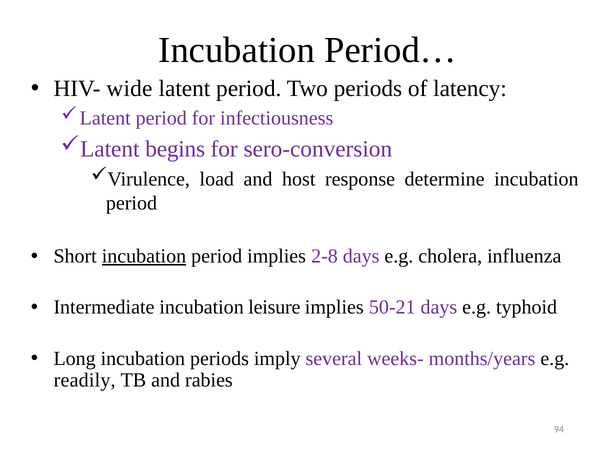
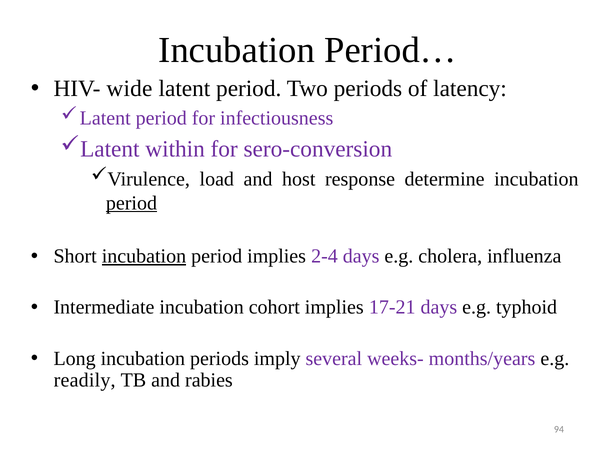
begins: begins -> within
period at (131, 203) underline: none -> present
2-8: 2-8 -> 2-4
leisure: leisure -> cohort
50-21: 50-21 -> 17-21
